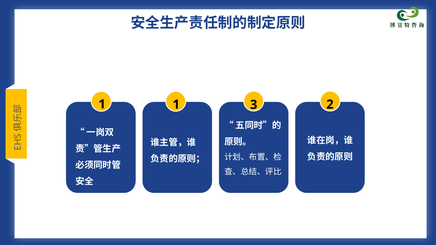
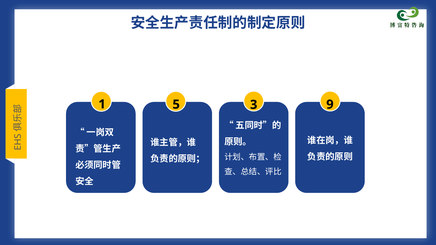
1 1: 1 -> 5
2: 2 -> 9
